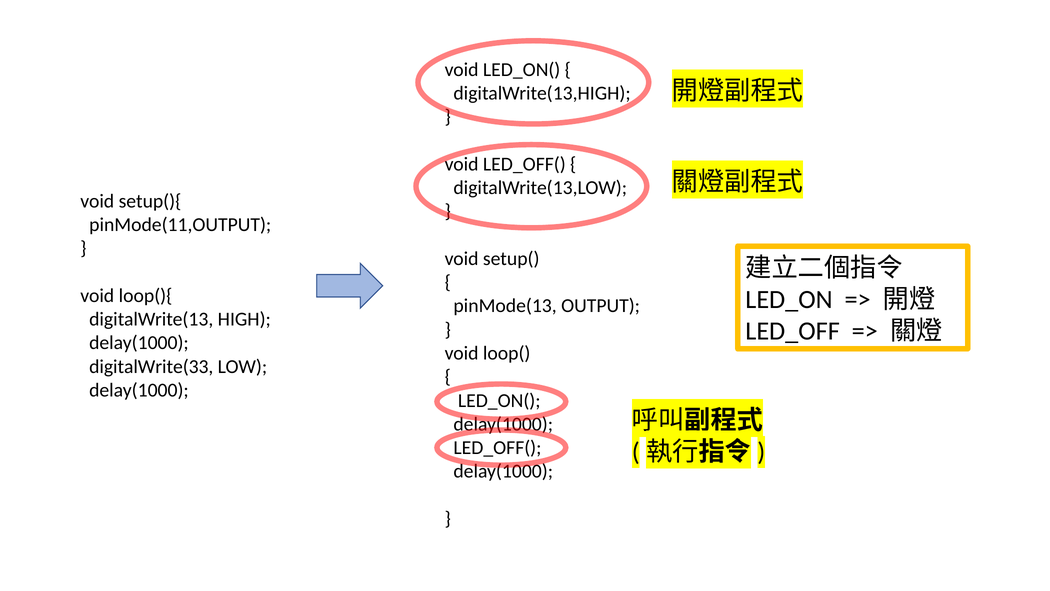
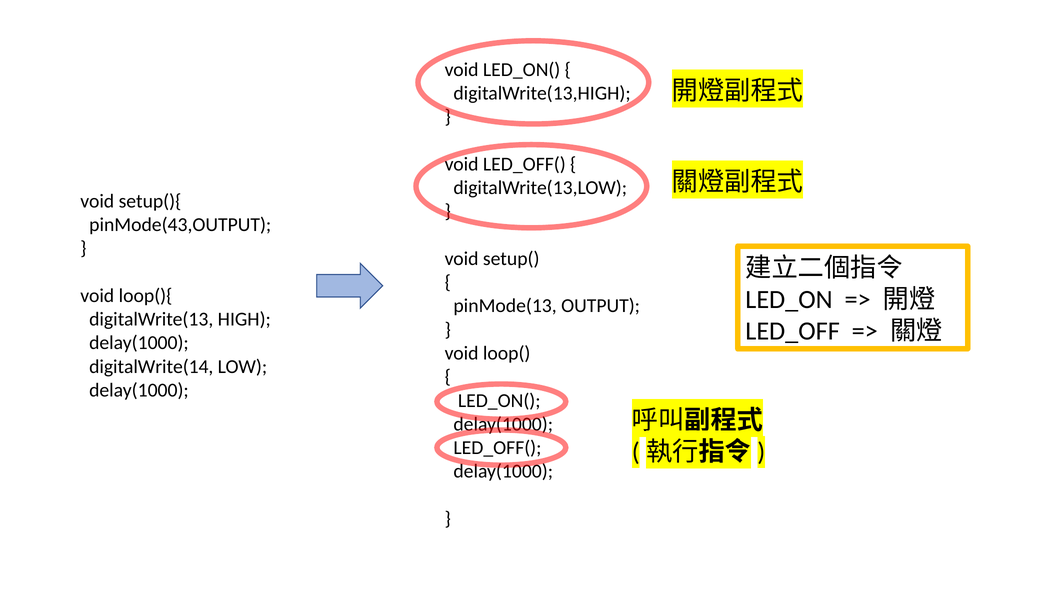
pinMode(11,OUTPUT: pinMode(11,OUTPUT -> pinMode(43,OUTPUT
digitalWrite(33: digitalWrite(33 -> digitalWrite(14
